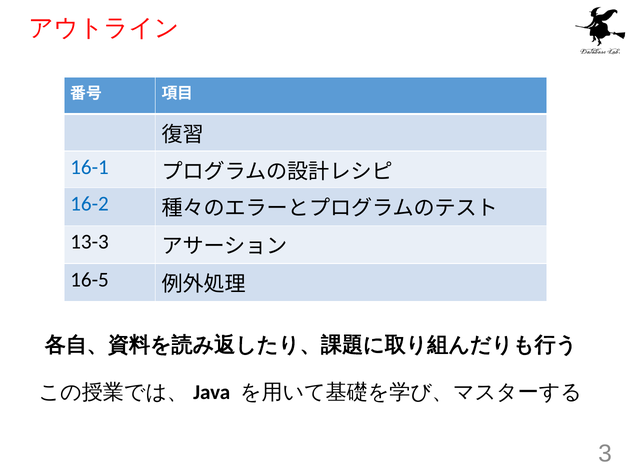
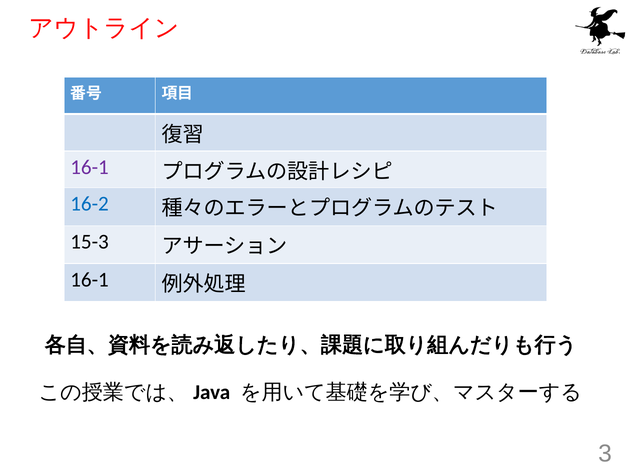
16-1 at (90, 167) colour: blue -> purple
13-3: 13-3 -> 15-3
16-5 at (90, 280): 16-5 -> 16-1
